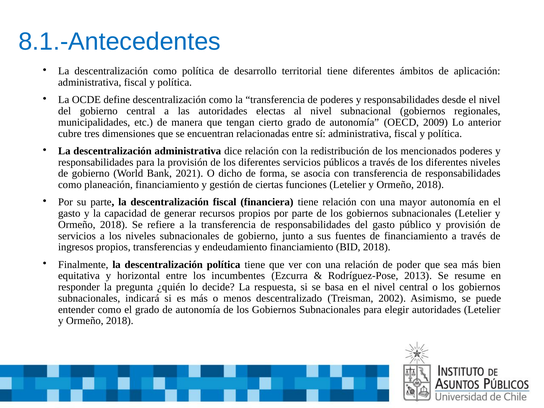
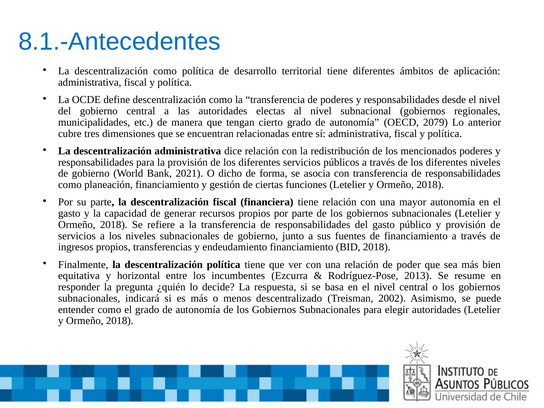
2009: 2009 -> 2079
